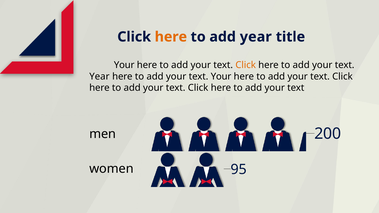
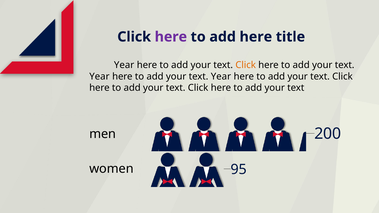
here at (171, 37) colour: orange -> purple
add year: year -> here
Your at (124, 65): Your -> Year
Your at (221, 76): Your -> Year
